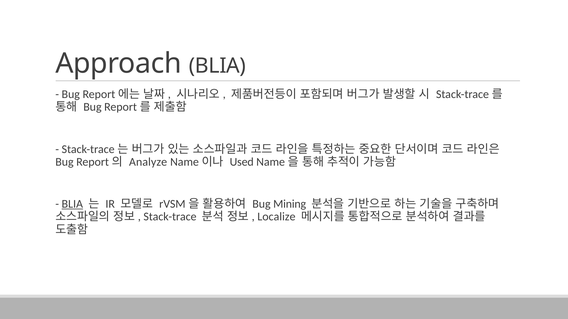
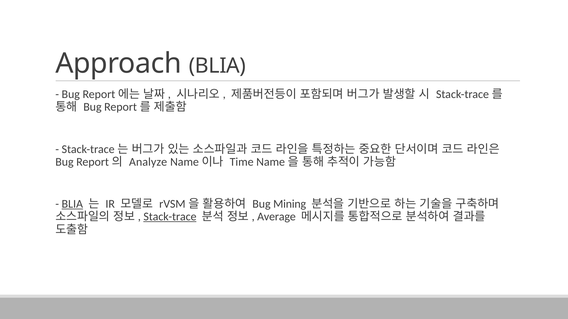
Used: Used -> Time
Stack-trace underline: none -> present
Localize: Localize -> Average
